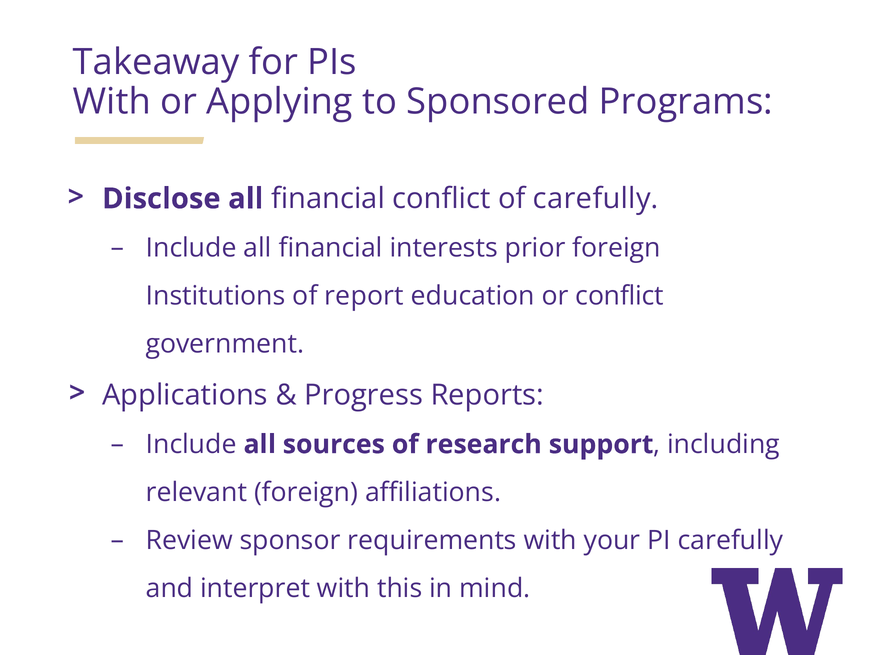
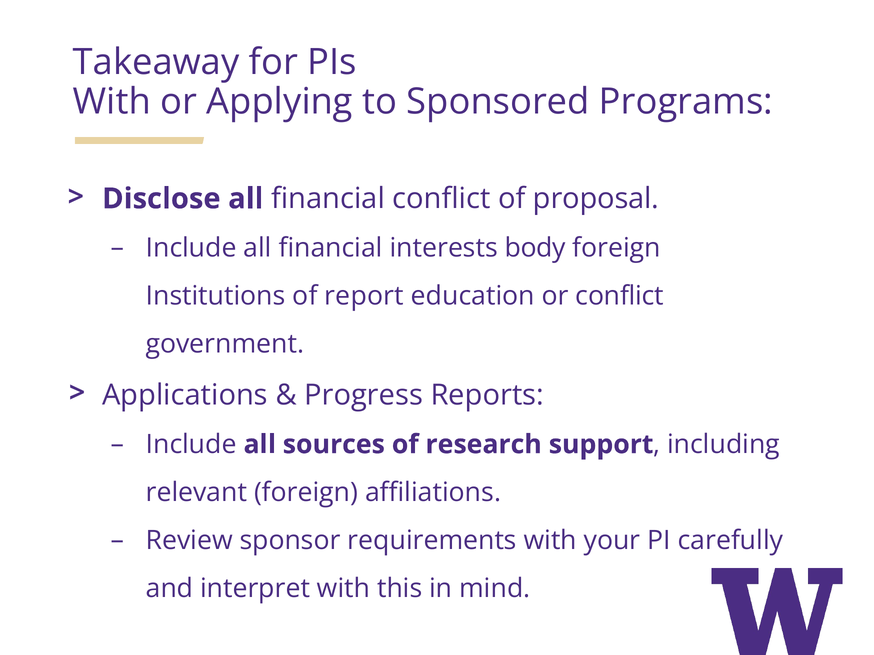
of carefully: carefully -> proposal
prior: prior -> body
